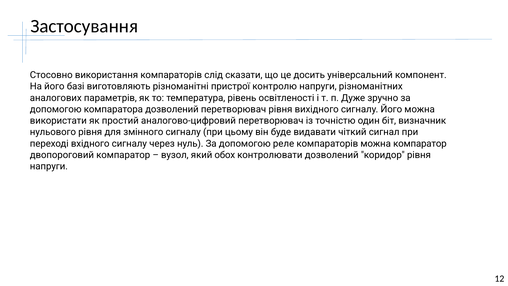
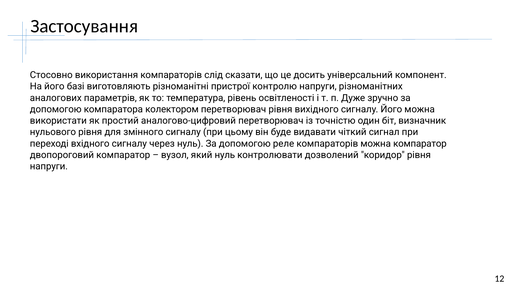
компаратора дозволений: дозволений -> колектором
який обох: обох -> нуль
